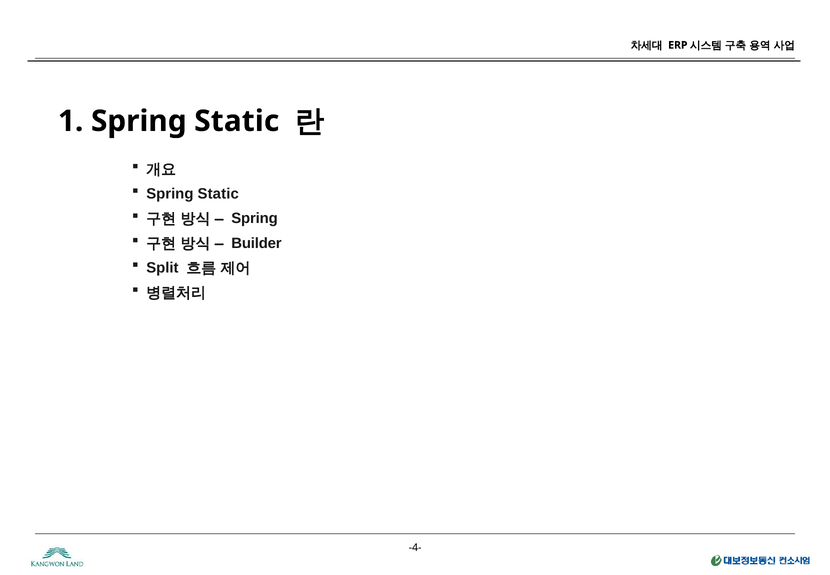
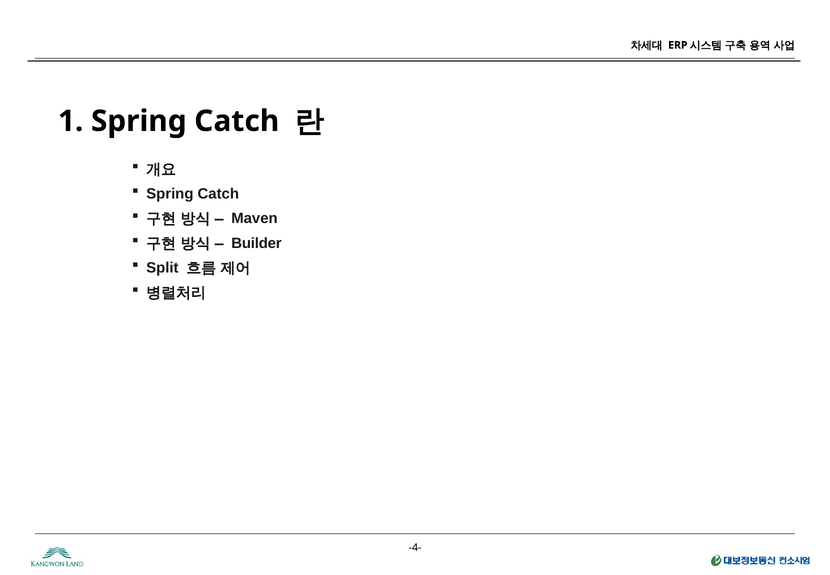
1 Spring Static: Static -> Catch
Static at (218, 194): Static -> Catch
Spring at (255, 218): Spring -> Maven
